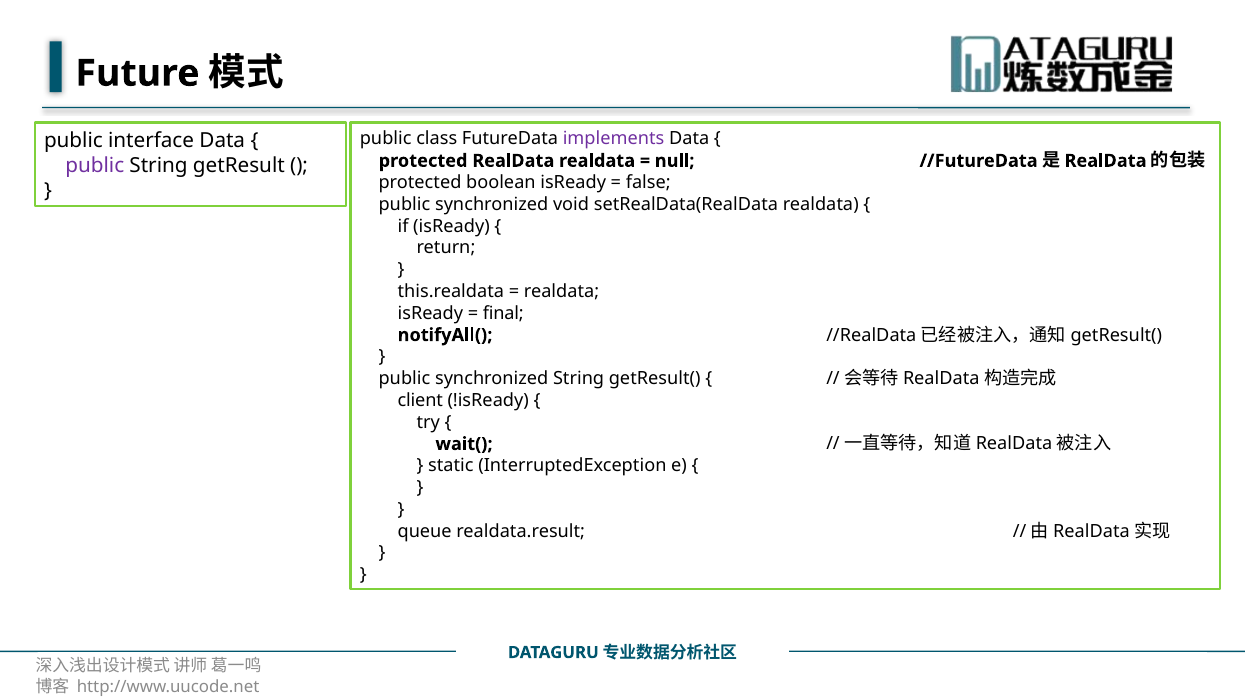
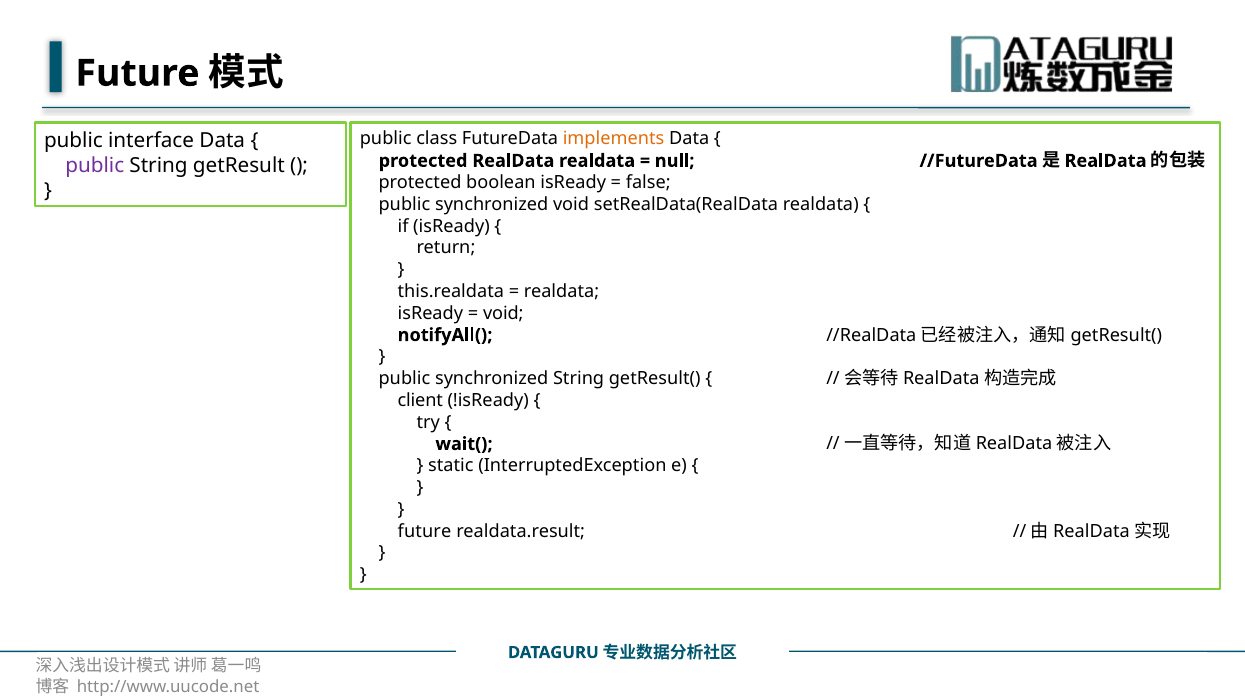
implements colour: purple -> orange
final at (503, 313): final -> void
queue at (425, 531): queue -> future
